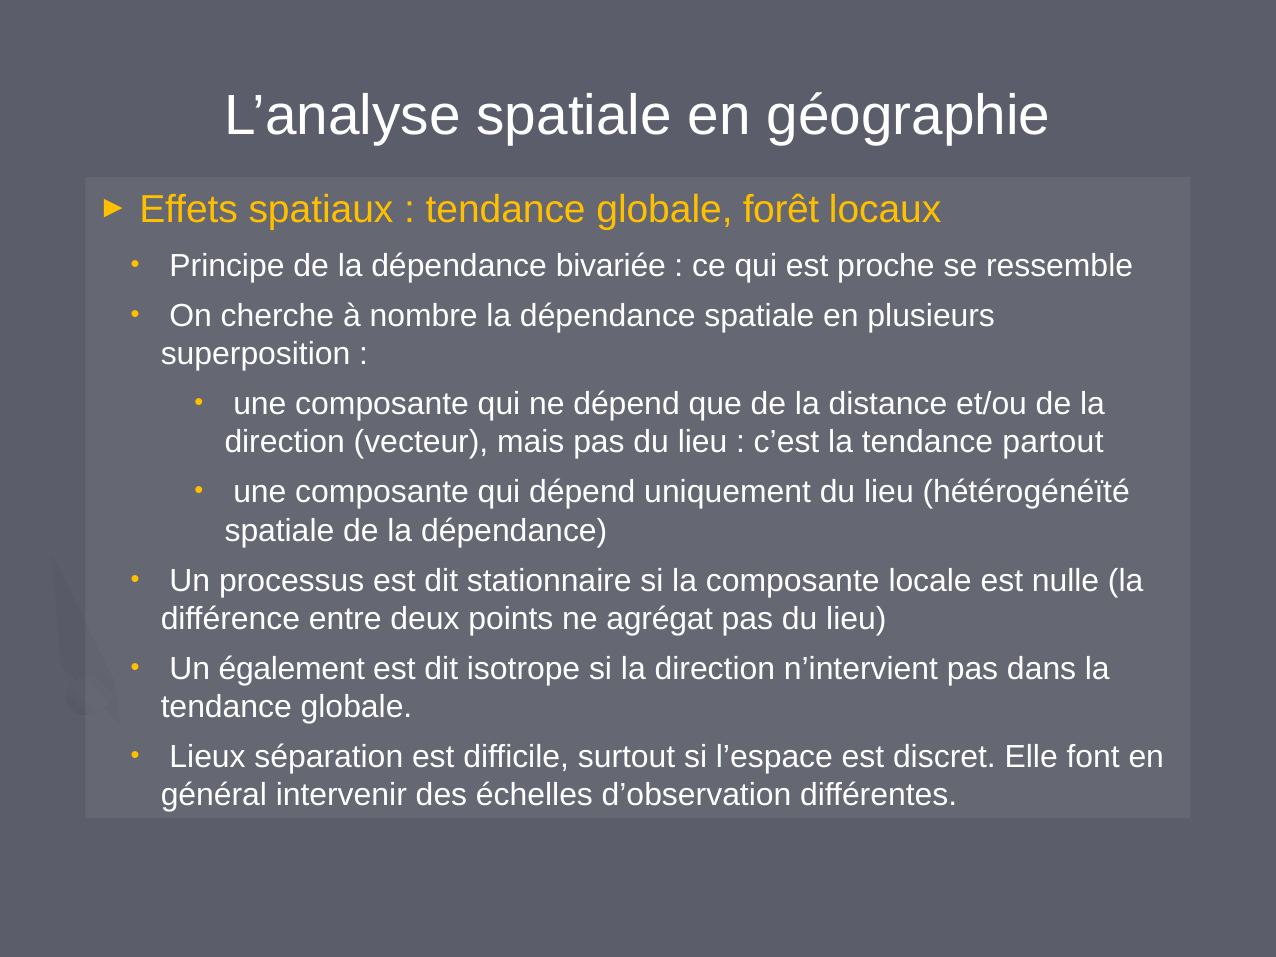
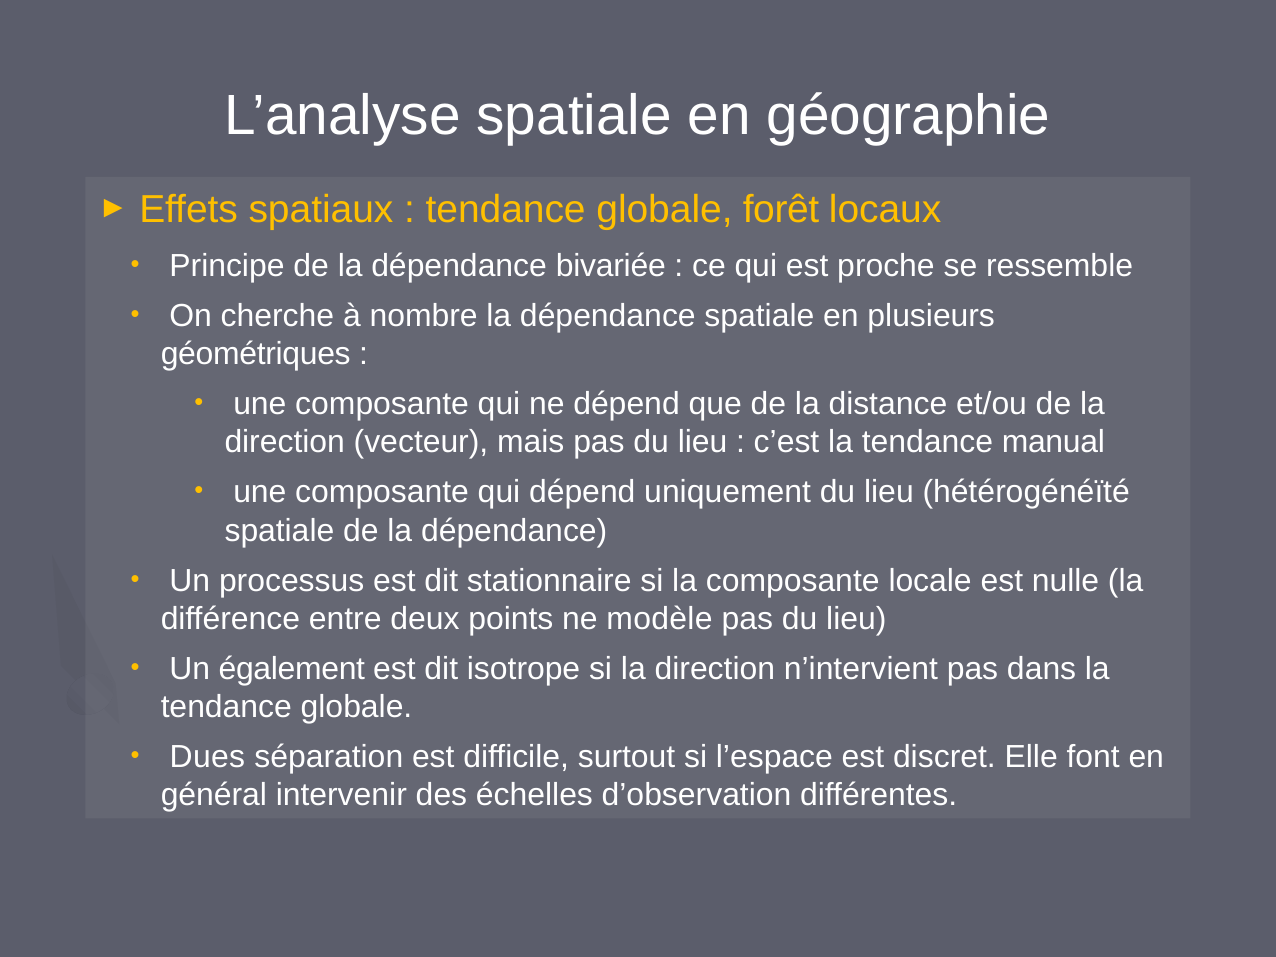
superposition: superposition -> géométriques
partout: partout -> manual
agrégat: agrégat -> modèle
Lieux: Lieux -> Dues
